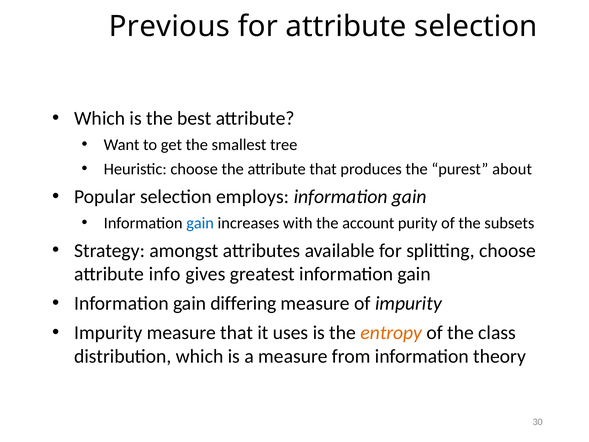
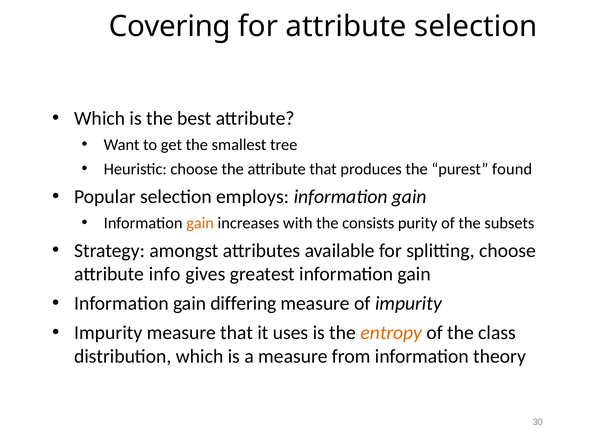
Previous: Previous -> Covering
about: about -> found
gain at (200, 223) colour: blue -> orange
account: account -> consists
